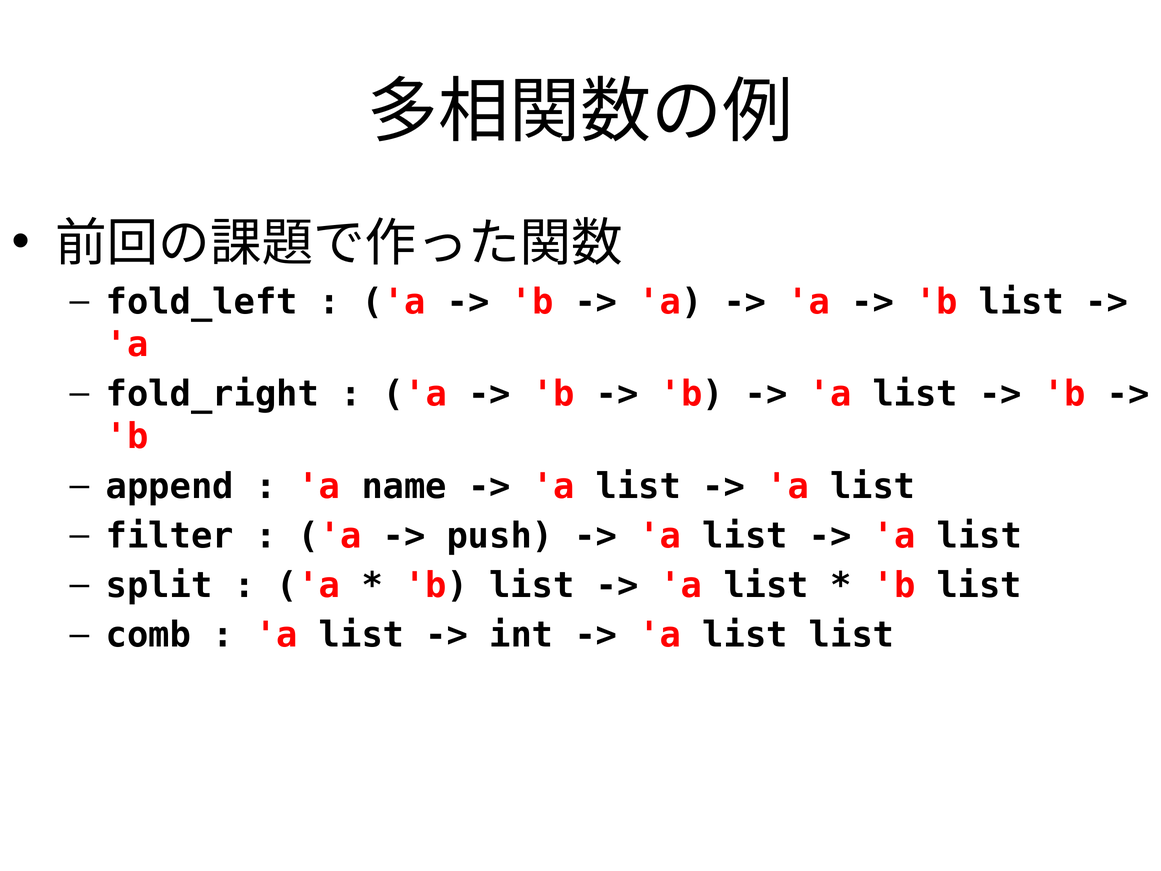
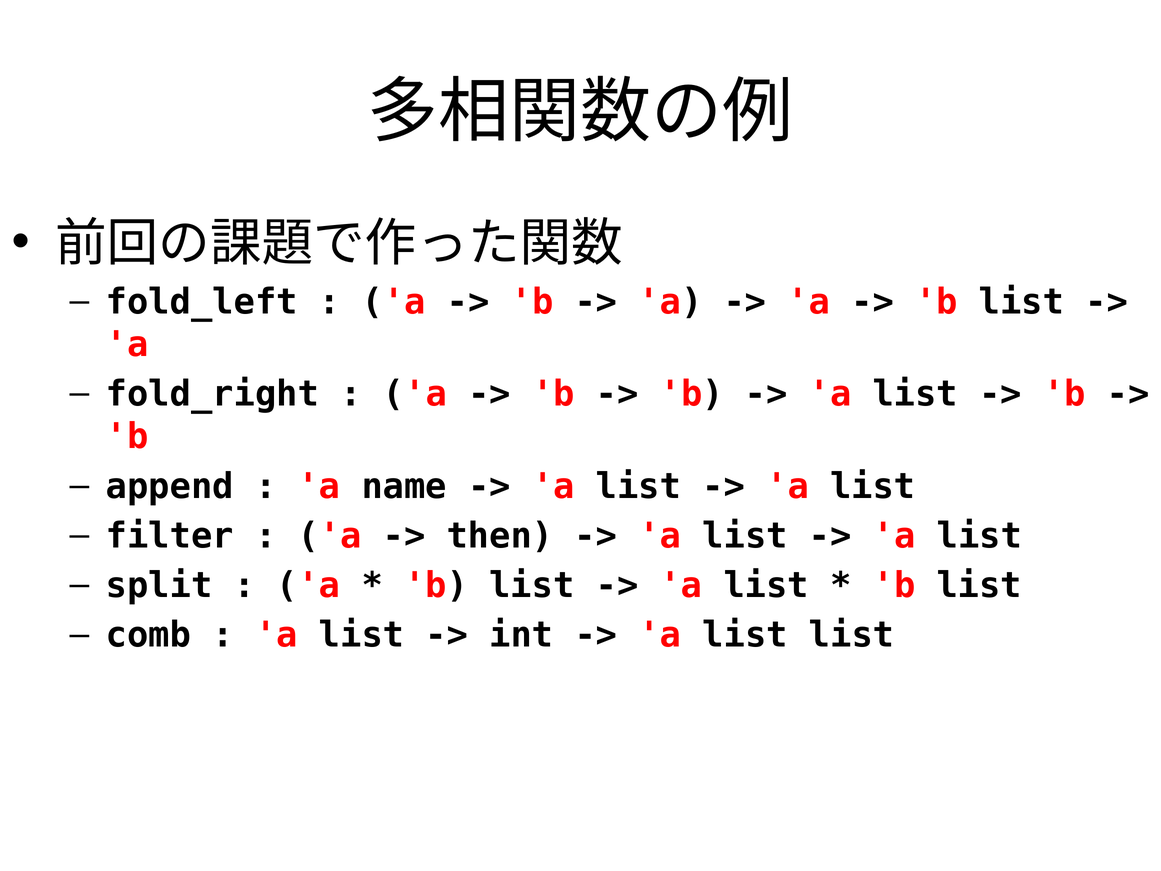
push: push -> then
